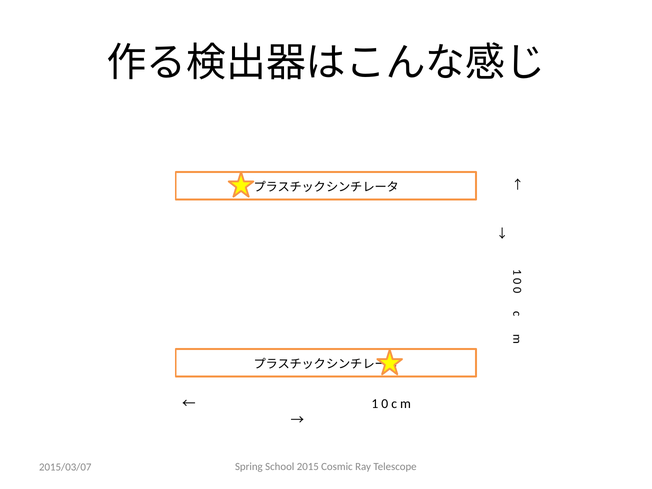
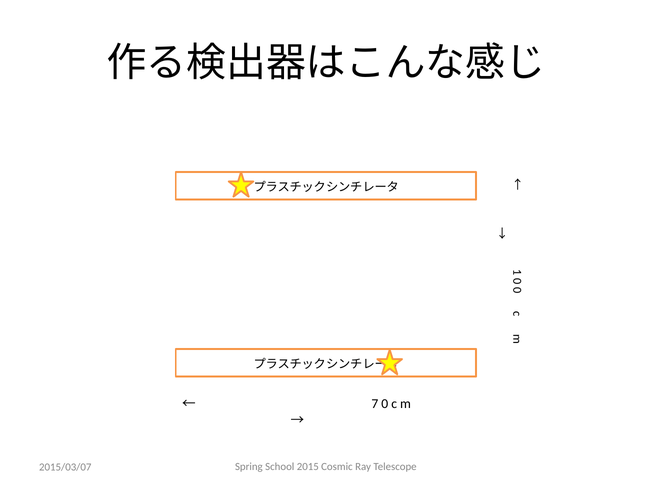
1 at (375, 404): 1 -> 7
